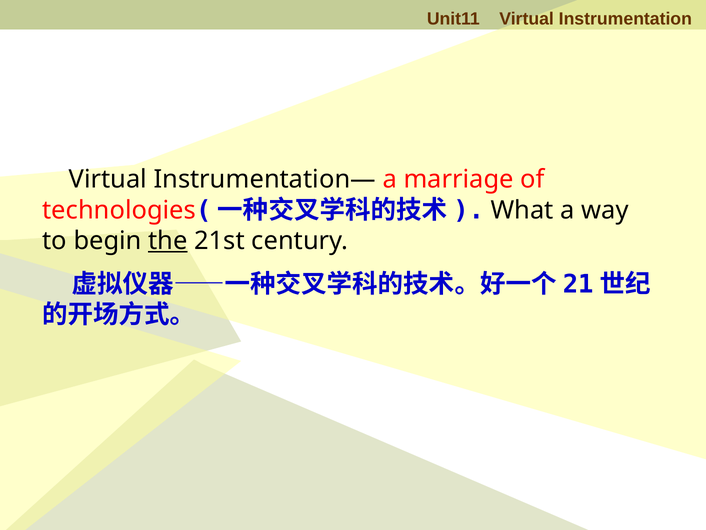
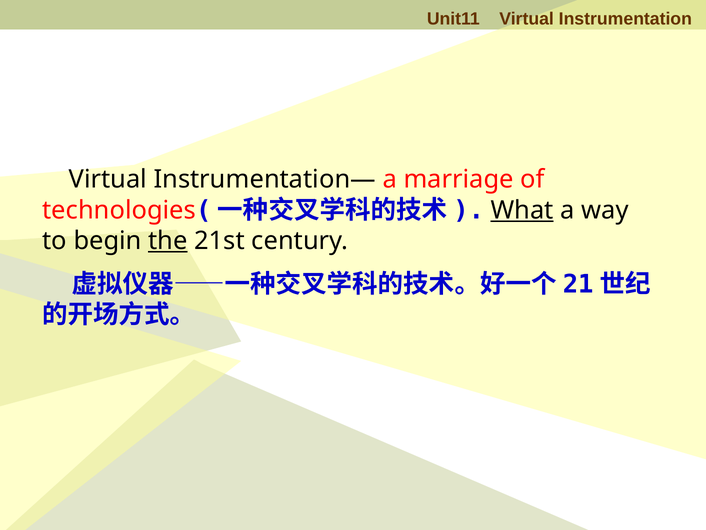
What underline: none -> present
